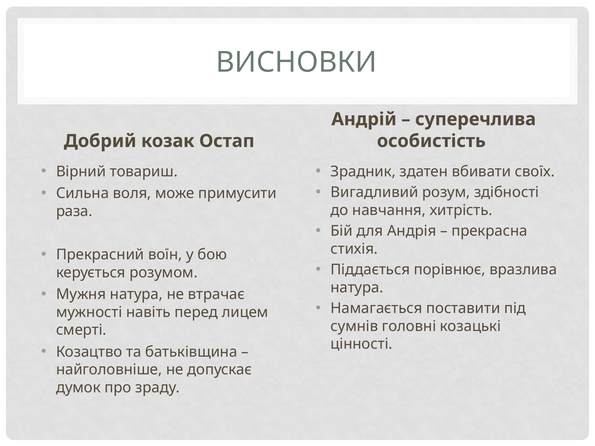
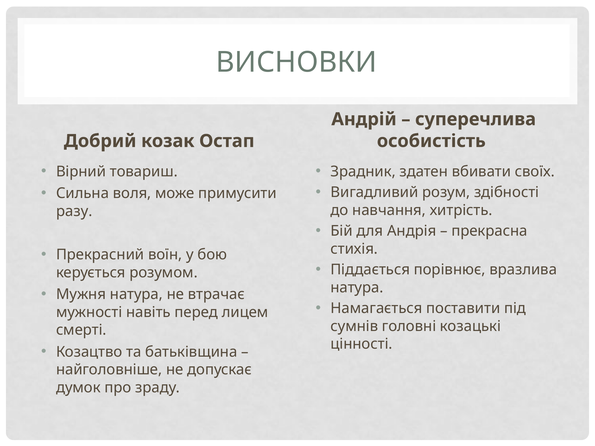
раза: раза -> разу
